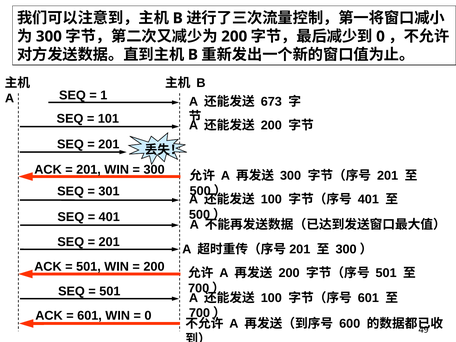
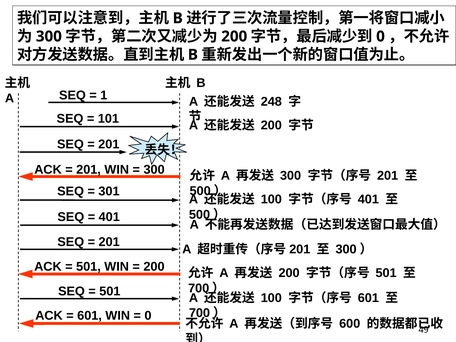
673: 673 -> 248
